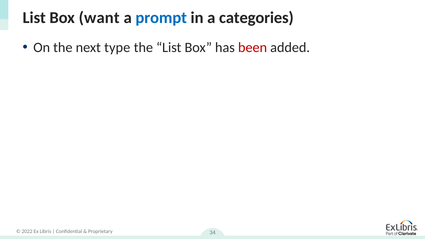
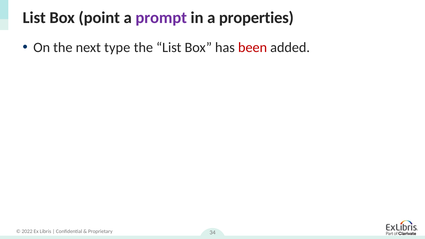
want: want -> point
prompt colour: blue -> purple
categories: categories -> properties
